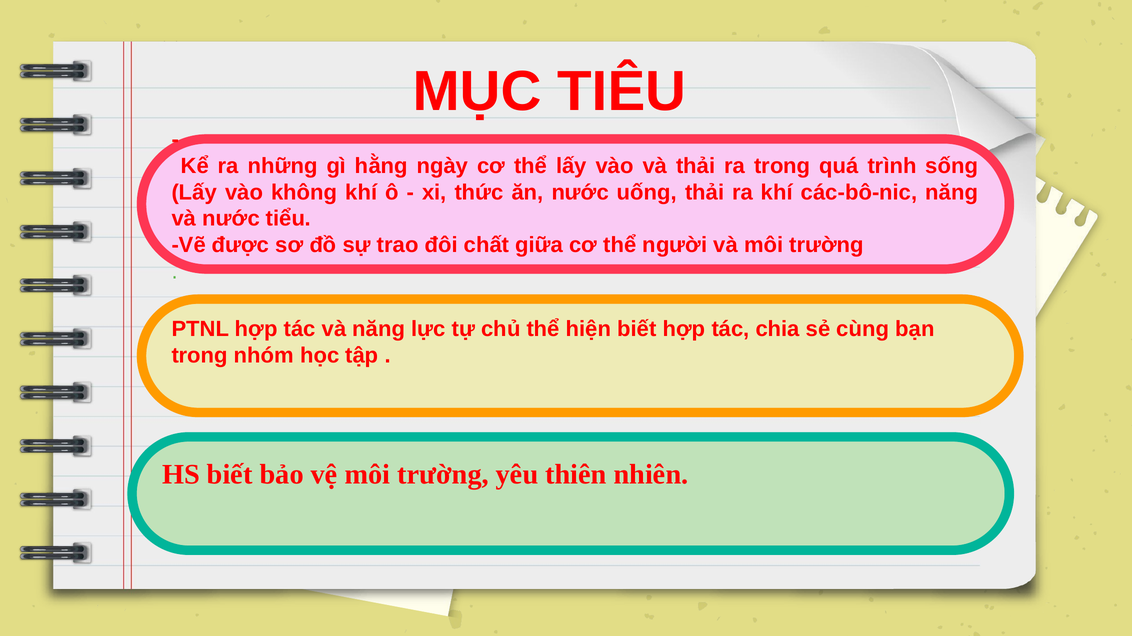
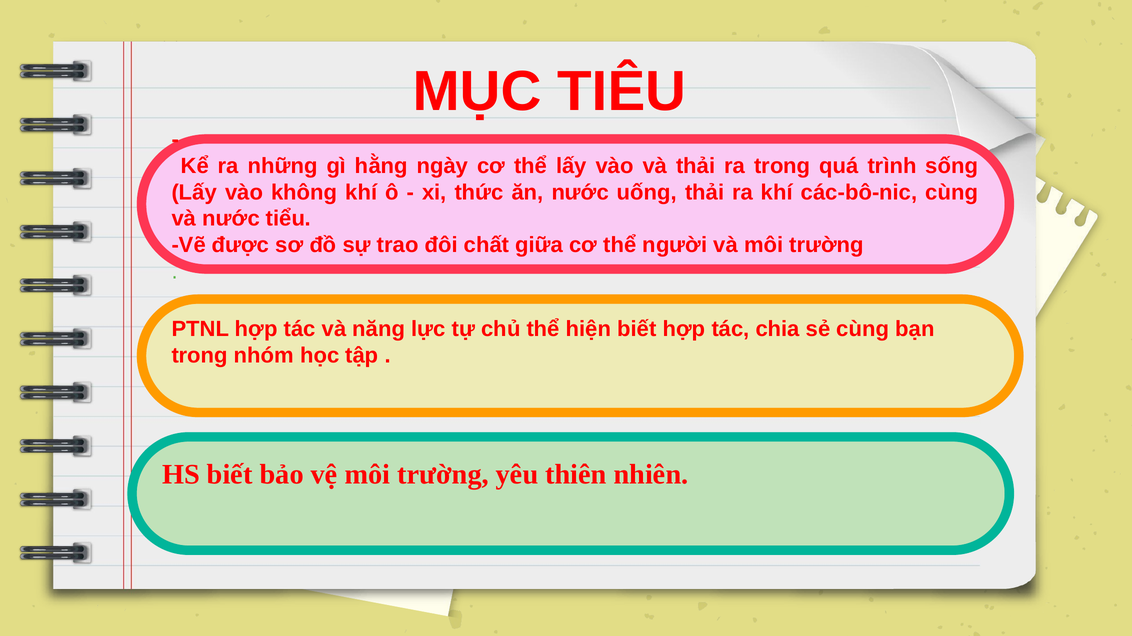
các-bô-nic năng: năng -> cùng
